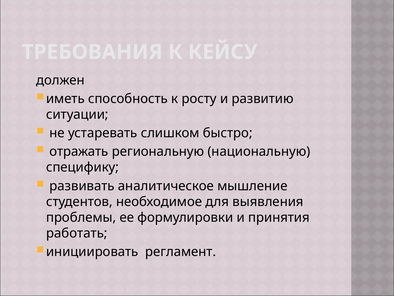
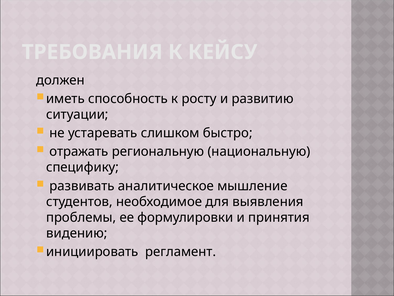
работать: работать -> видению
